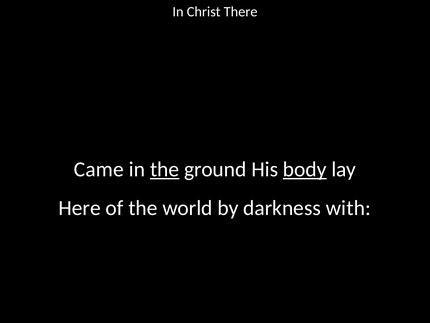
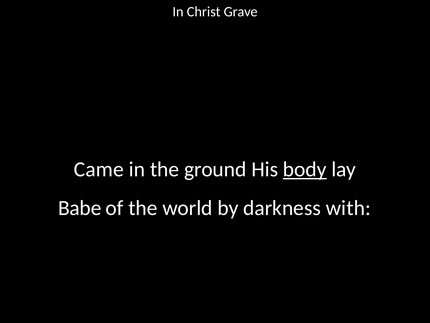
There: There -> Grave
the at (165, 169) underline: present -> none
Here: Here -> Babe
